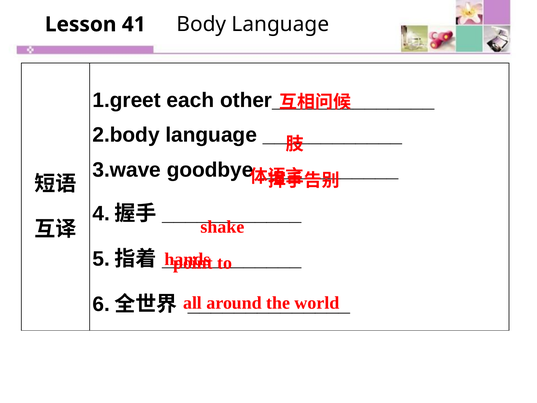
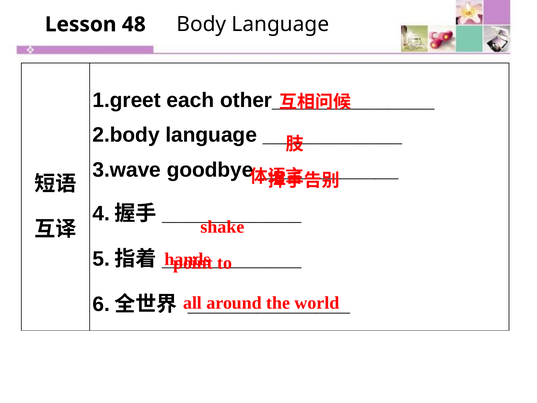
41: 41 -> 48
